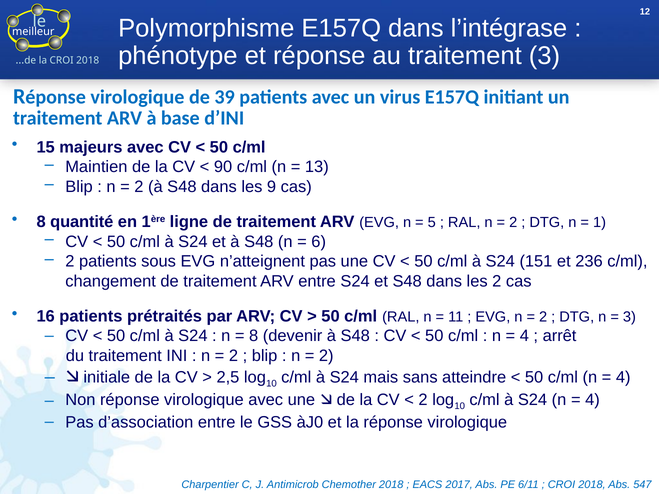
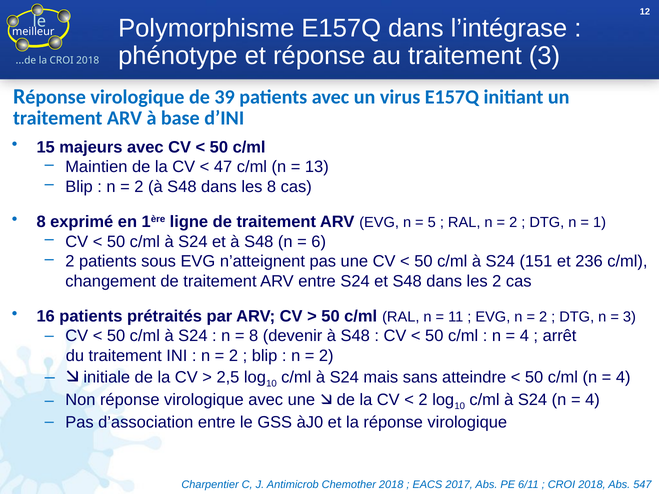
90: 90 -> 47
les 9: 9 -> 8
quantité: quantité -> exprimé
